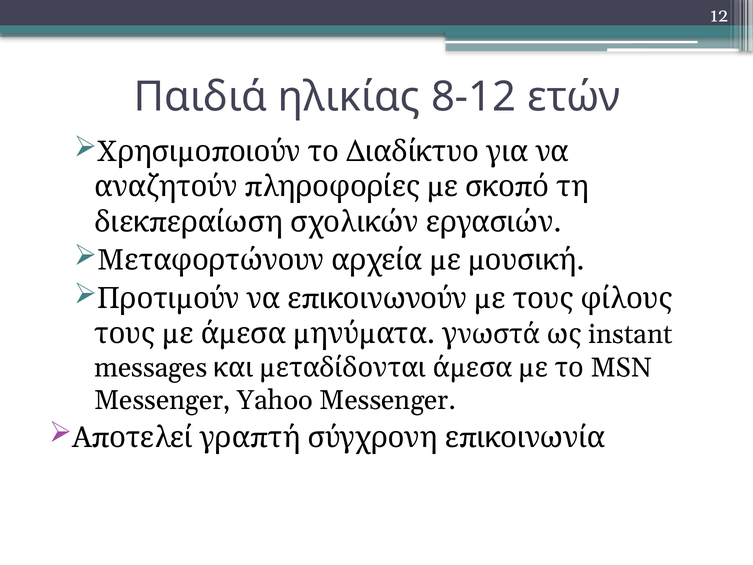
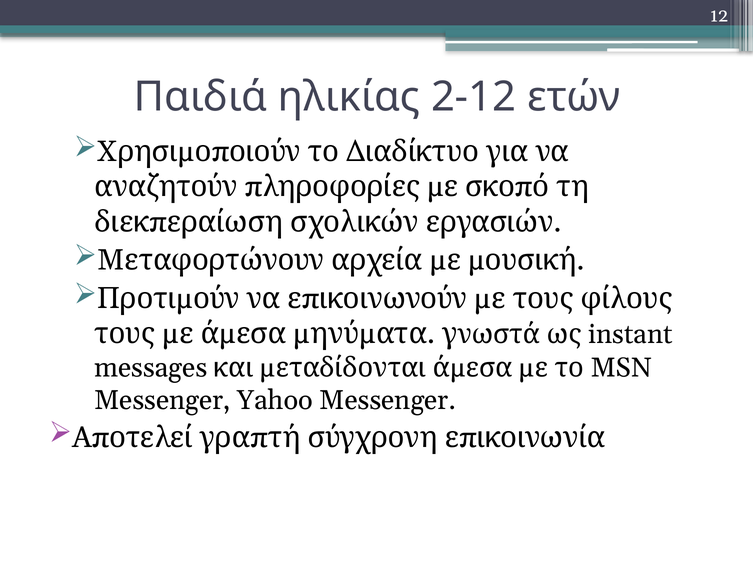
8-12: 8-12 -> 2-12
